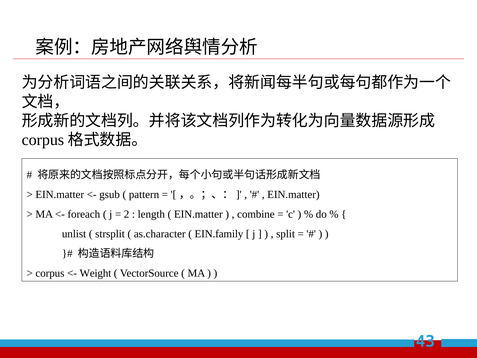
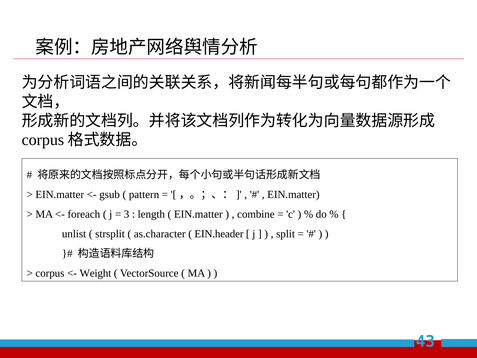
2: 2 -> 3
EIN.family: EIN.family -> EIN.header
